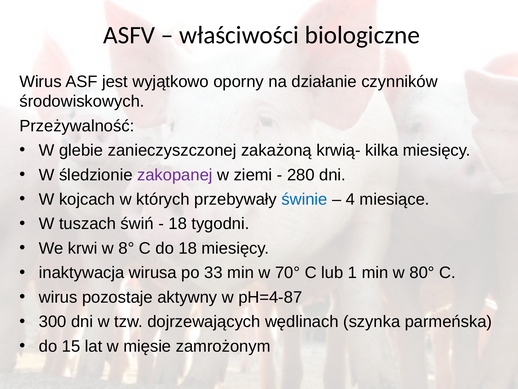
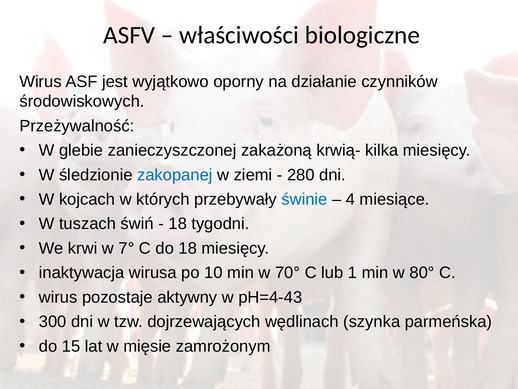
zakopanej colour: purple -> blue
8°: 8° -> 7°
33: 33 -> 10
pH=4-87: pH=4-87 -> pH=4-43
